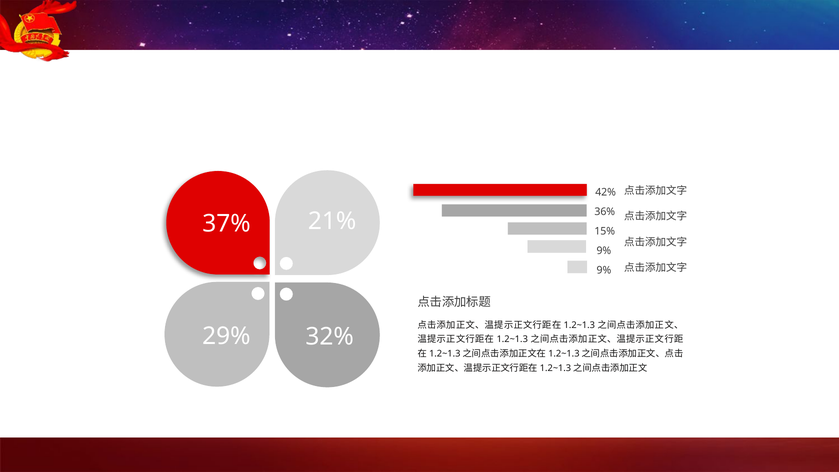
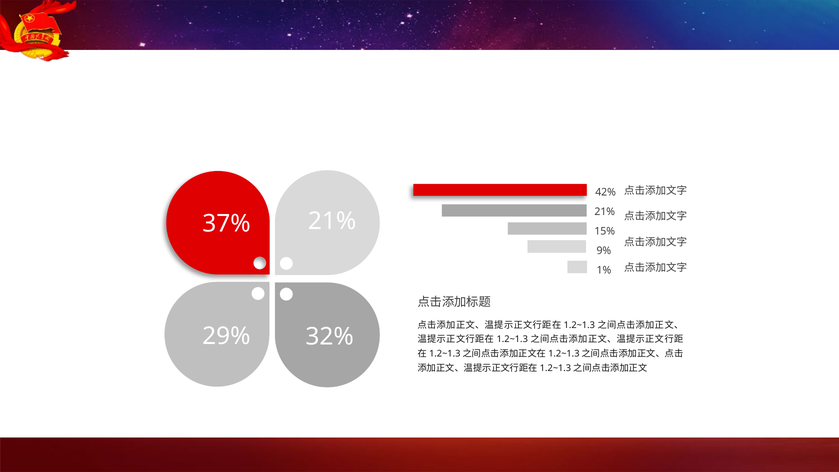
36% at (605, 212): 36% -> 21%
9% at (604, 270): 9% -> 1%
